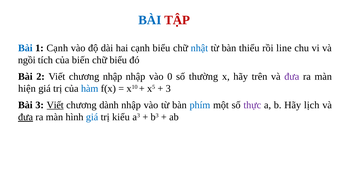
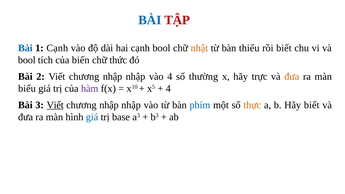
cạnh biểu: biểu -> bool
nhật colour: blue -> orange
rồi line: line -> biết
ngồi at (27, 60): ngồi -> bool
chữ biểu: biểu -> thức
vào 0: 0 -> 4
trên: trên -> trực
đưa at (292, 77) colour: purple -> orange
hiện: hiện -> biểu
hàm colour: blue -> purple
3 at (168, 89): 3 -> 4
dành at (109, 105): dành -> nhập
thực colour: purple -> orange
Hãy lịch: lịch -> biết
đưa at (26, 117) underline: present -> none
kiểu: kiểu -> base
